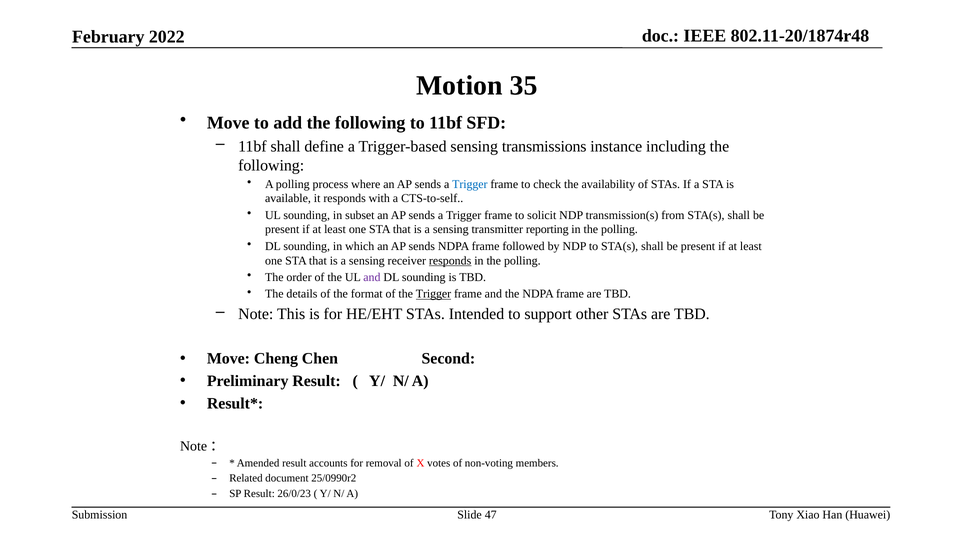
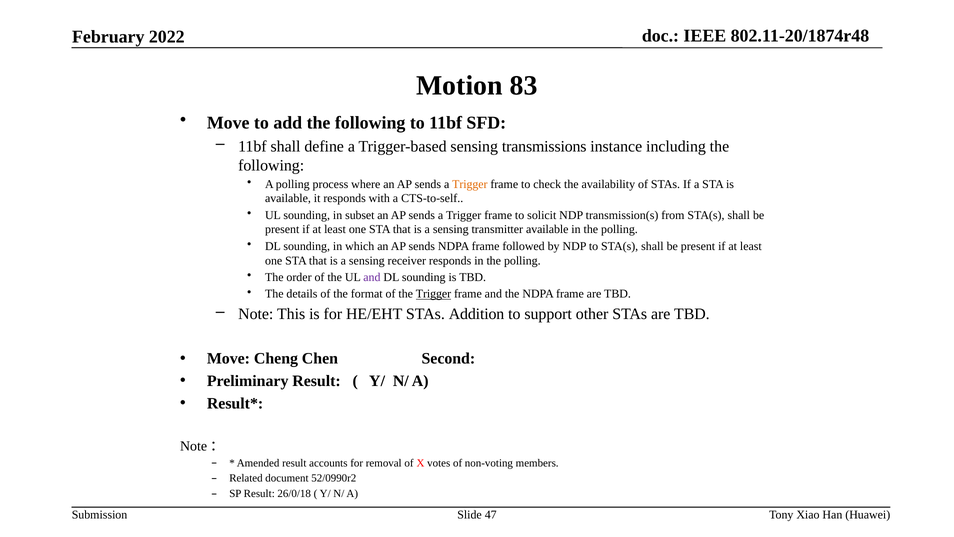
35: 35 -> 83
Trigger at (470, 184) colour: blue -> orange
transmitter reporting: reporting -> available
responds at (450, 260) underline: present -> none
Intended: Intended -> Addition
25/0990r2: 25/0990r2 -> 52/0990r2
26/0/23: 26/0/23 -> 26/0/18
